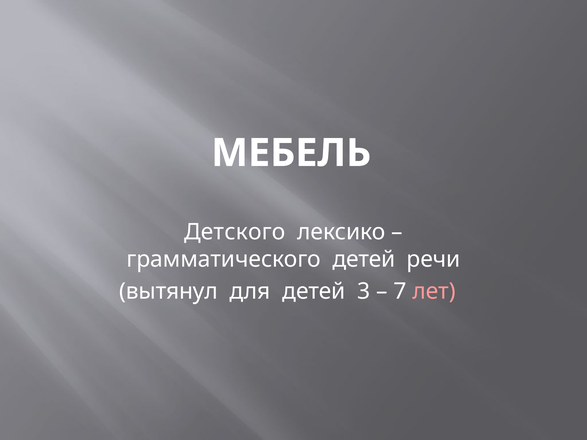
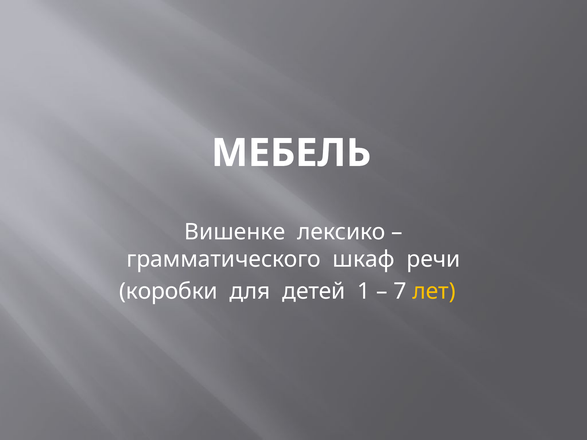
Детского: Детского -> Вишенке
грамматического детей: детей -> шкаф
вытянул: вытянул -> коробки
3: 3 -> 1
лет colour: pink -> yellow
